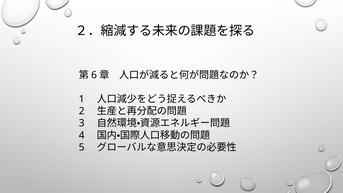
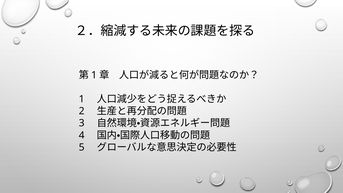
6 at (94, 75): 6 -> 1
